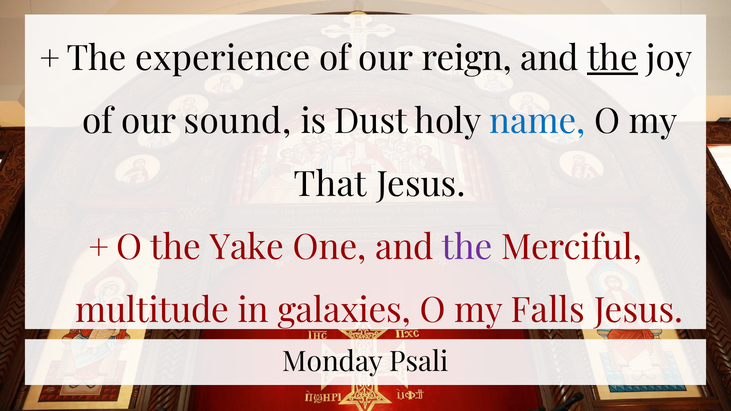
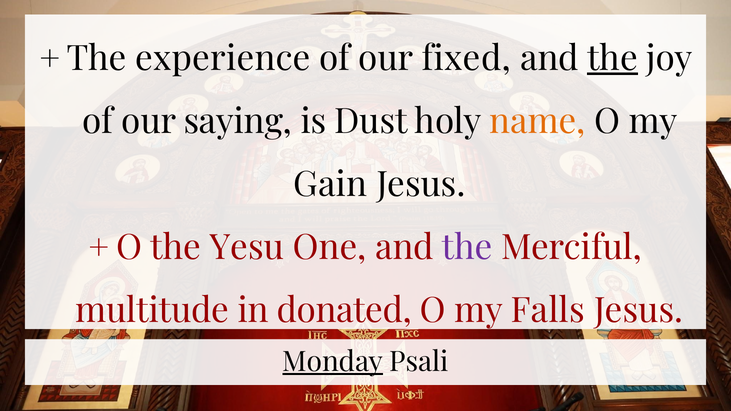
reign: reign -> fixed
sound: sound -> saying
name colour: blue -> orange
That: That -> Gain
Yake: Yake -> Yesu
galaxies: galaxies -> donated
Monday underline: none -> present
